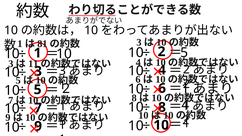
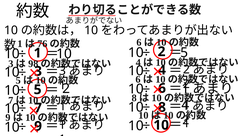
81: 81 -> 76
3 at (139, 42): 3 -> 6
11: 11 -> 98
